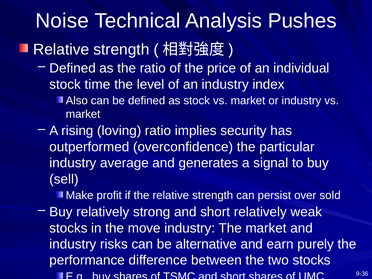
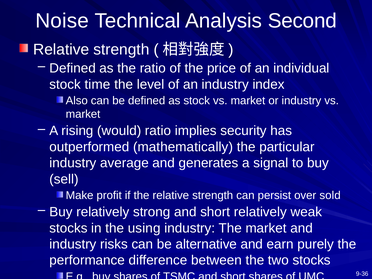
Pushes: Pushes -> Second
loving: loving -> would
overconfidence: overconfidence -> mathematically
move: move -> using
